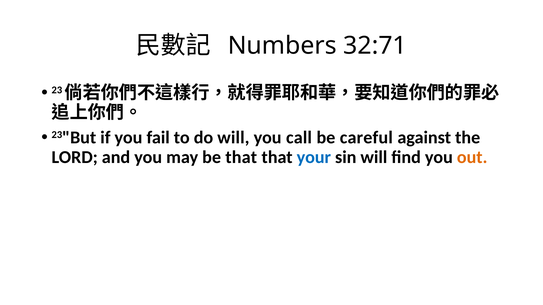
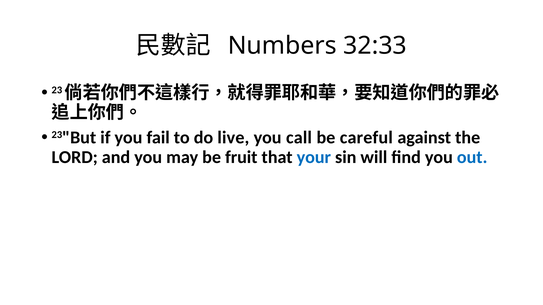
32:71: 32:71 -> 32:33
do will: will -> live
be that: that -> fruit
out colour: orange -> blue
